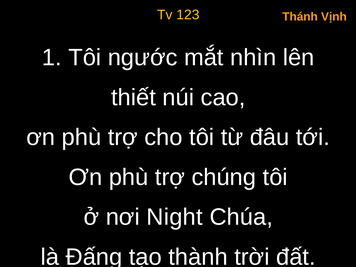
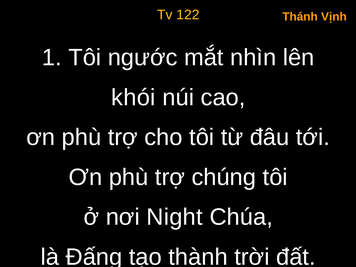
123: 123 -> 122
thiết: thiết -> khói
